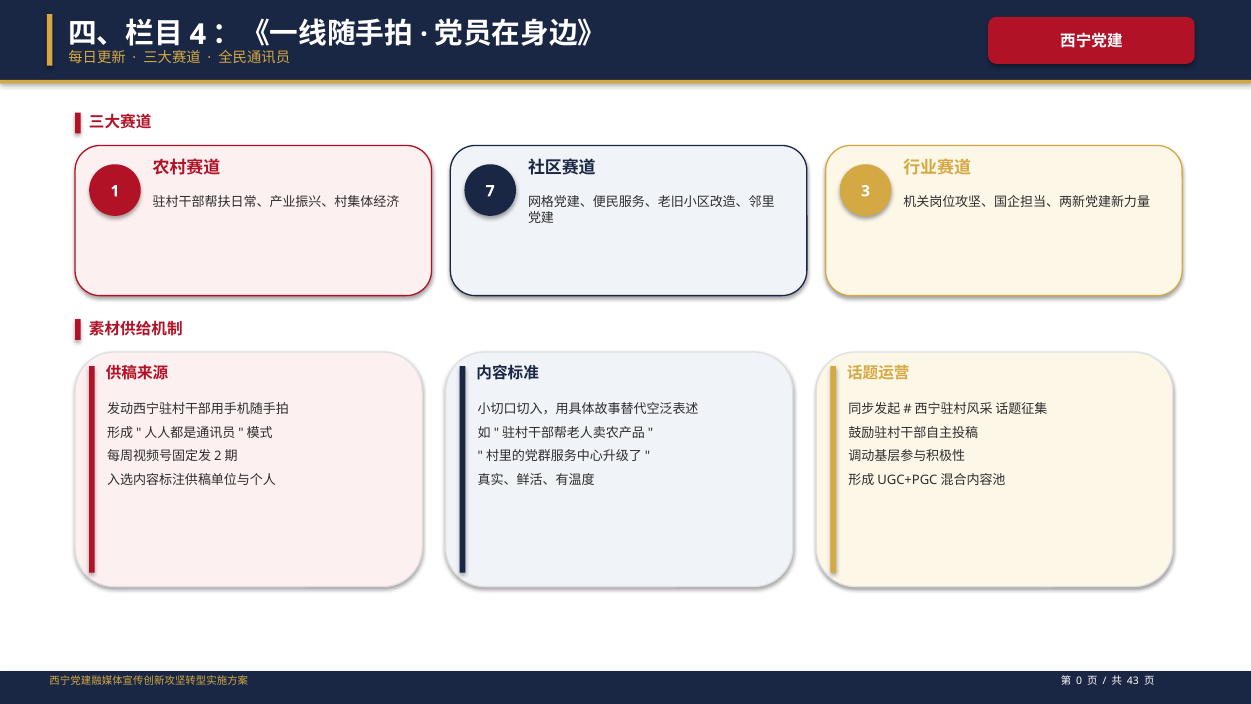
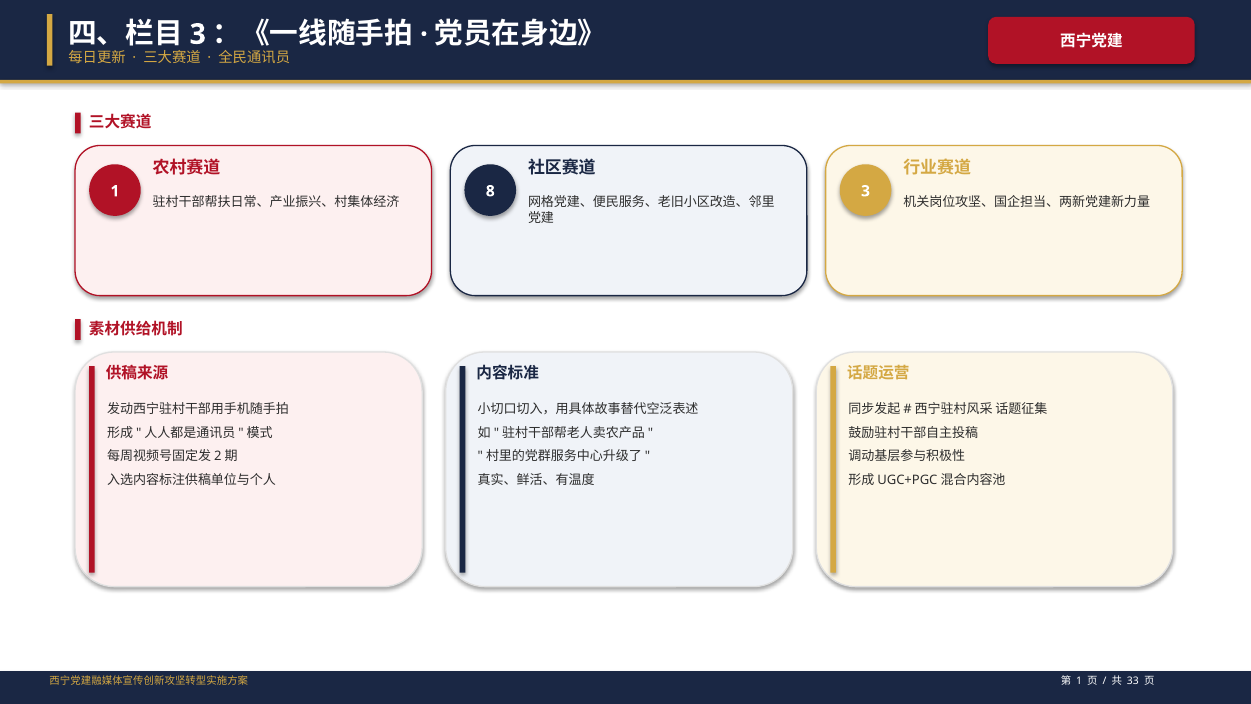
4 at (198, 34): 4 -> 3
7: 7 -> 8
0 at (1079, 681): 0 -> 1
43: 43 -> 33
